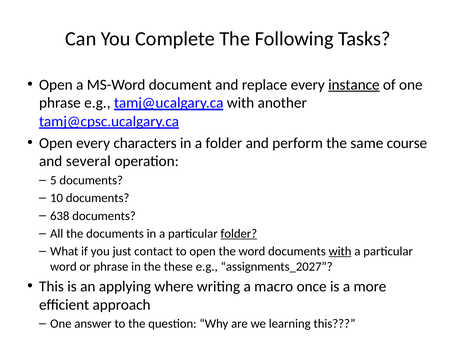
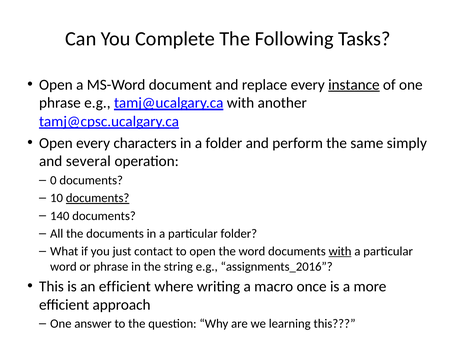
course: course -> simply
5: 5 -> 0
documents at (98, 198) underline: none -> present
638: 638 -> 140
folder at (239, 234) underline: present -> none
these: these -> string
assignments_2027: assignments_2027 -> assignments_2016
an applying: applying -> efficient
